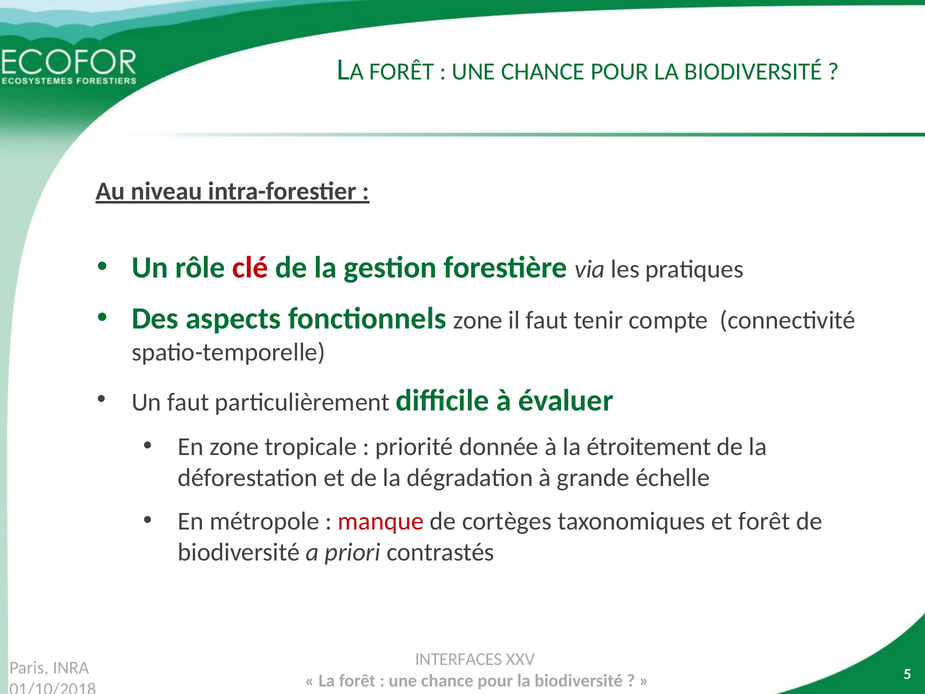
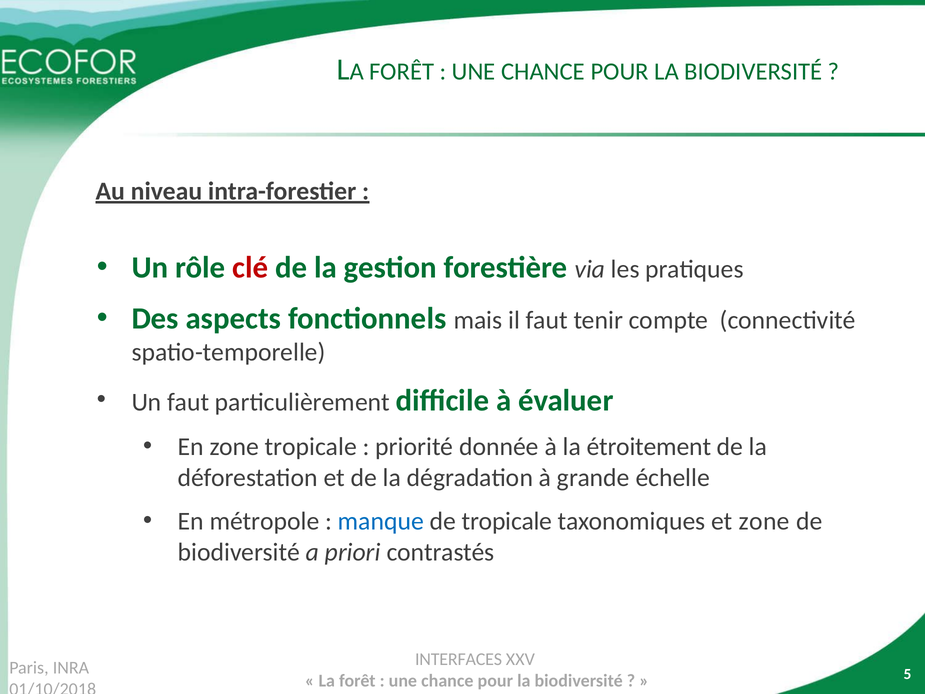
fonctionnels zone: zone -> mais
manque colour: red -> blue
de cortèges: cortèges -> tropicale
et forêt: forêt -> zone
